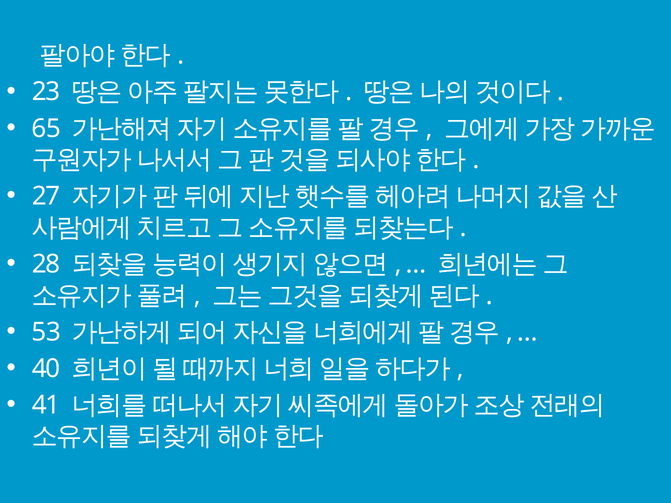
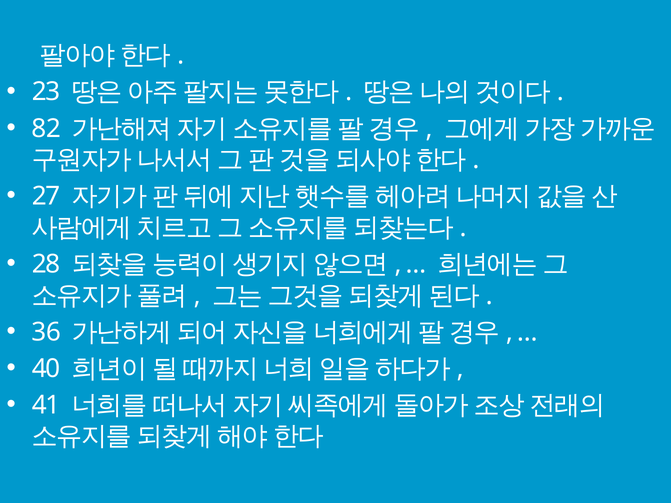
65: 65 -> 82
53: 53 -> 36
